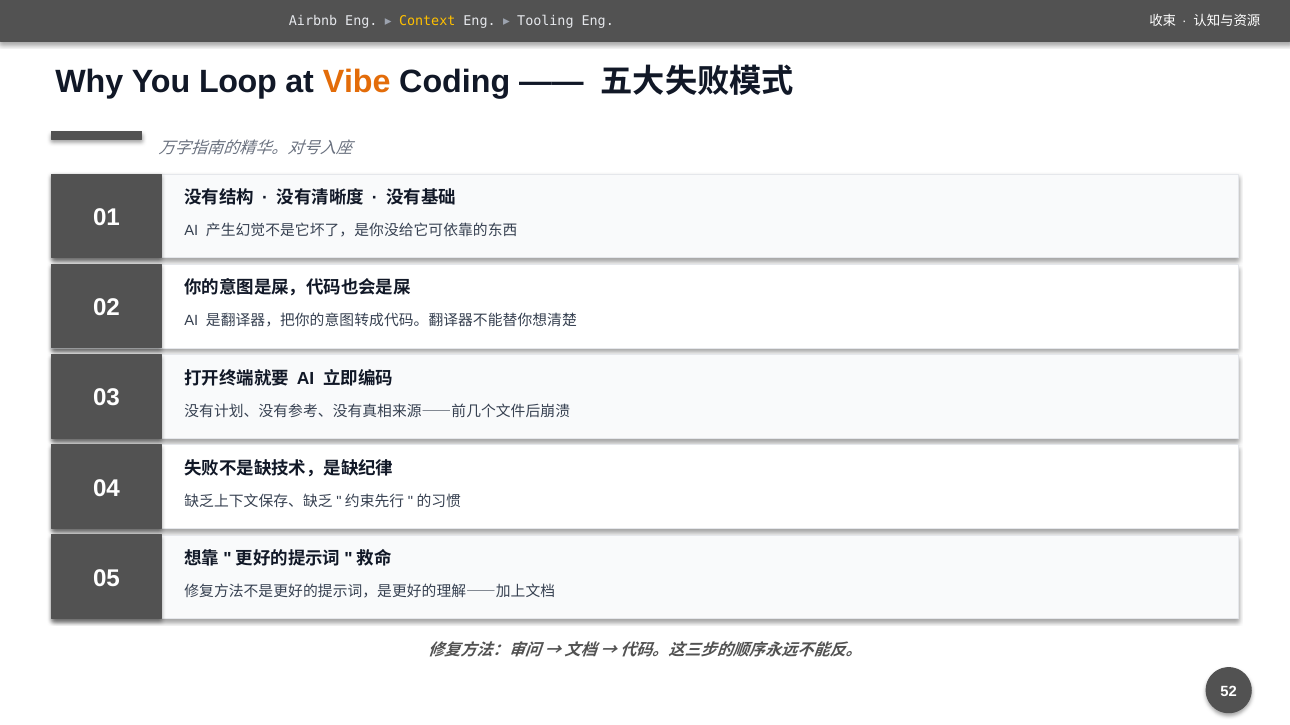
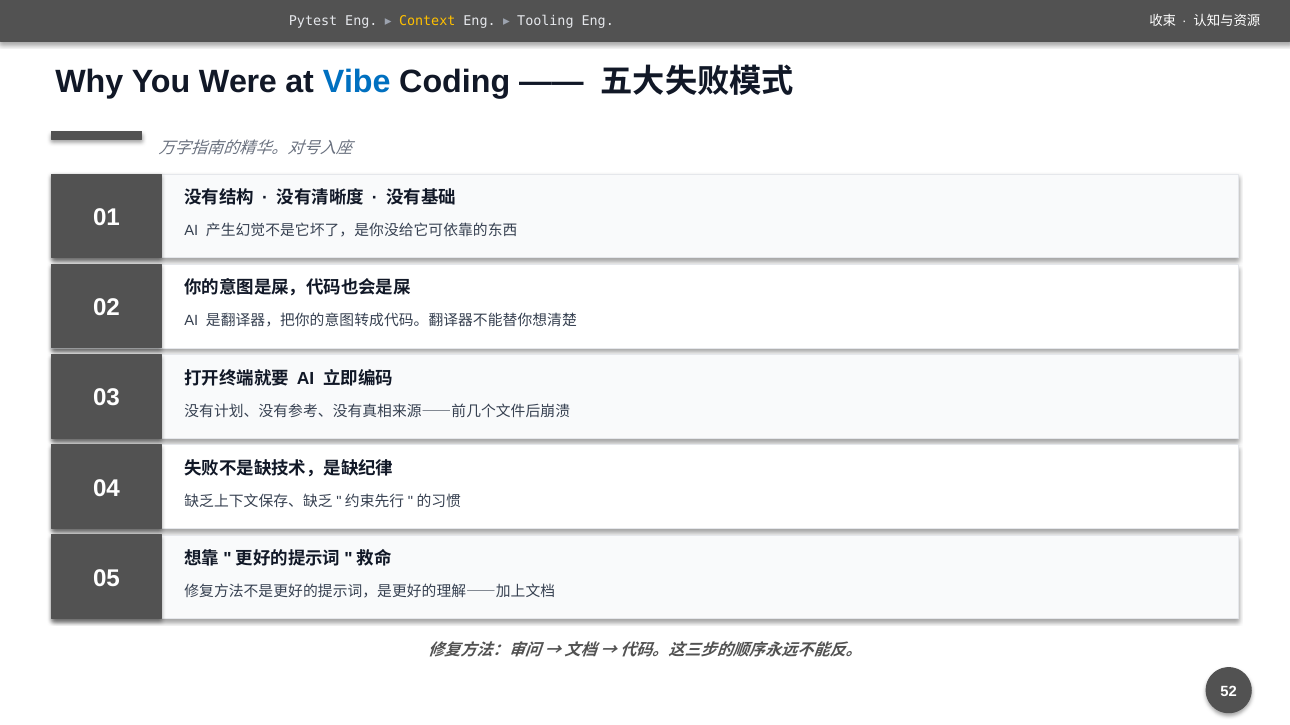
Airbnb: Airbnb -> Pytest
Loop: Loop -> Were
Vibe colour: orange -> blue
